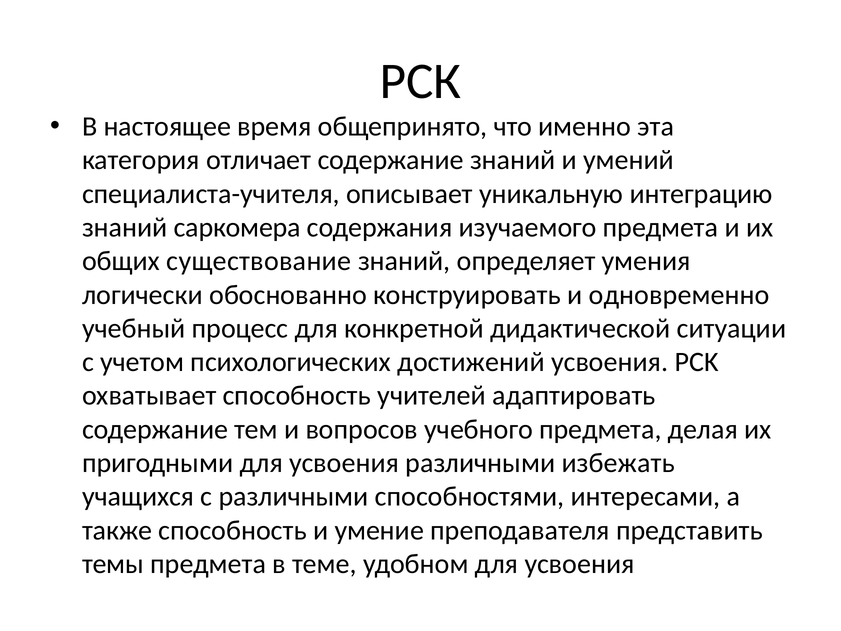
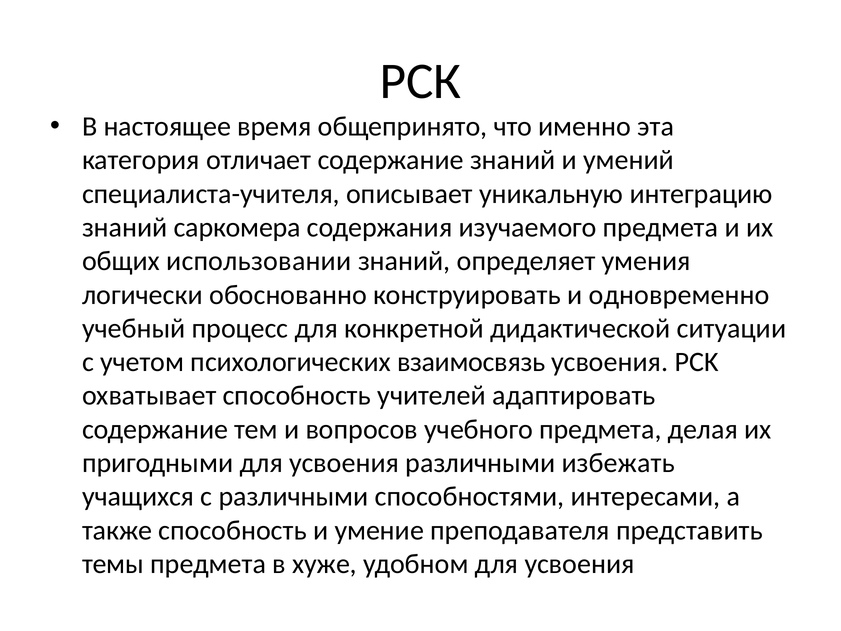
существование: существование -> использовании
достижений: достижений -> взаимосвязь
теме: теме -> хуже
